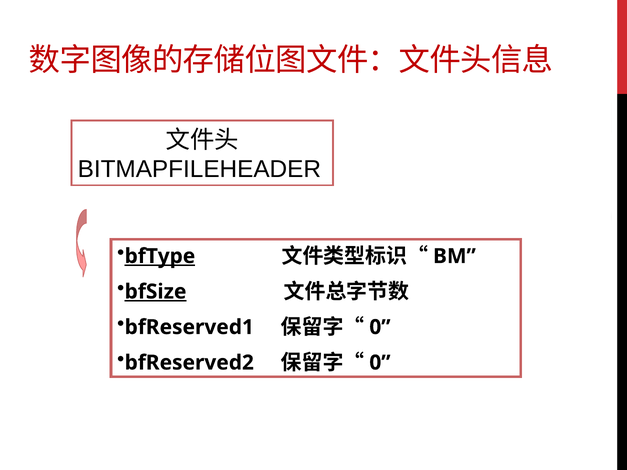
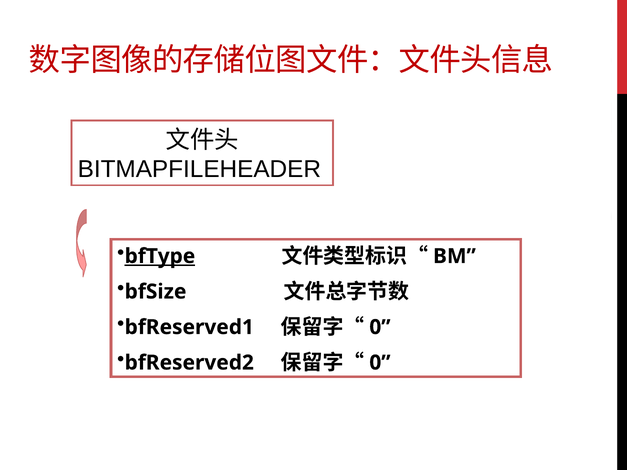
bfSize underline: present -> none
